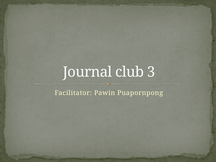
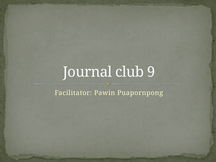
3: 3 -> 9
